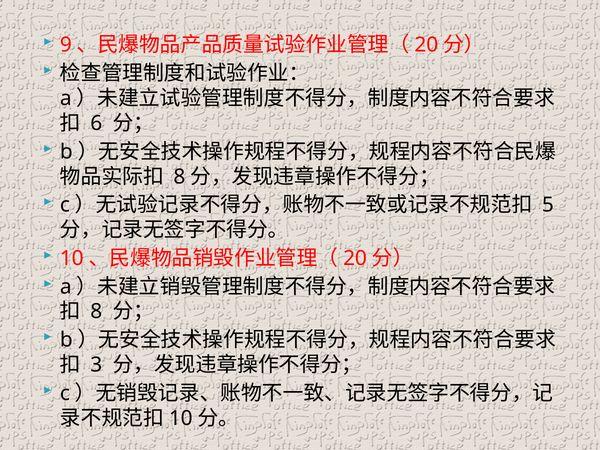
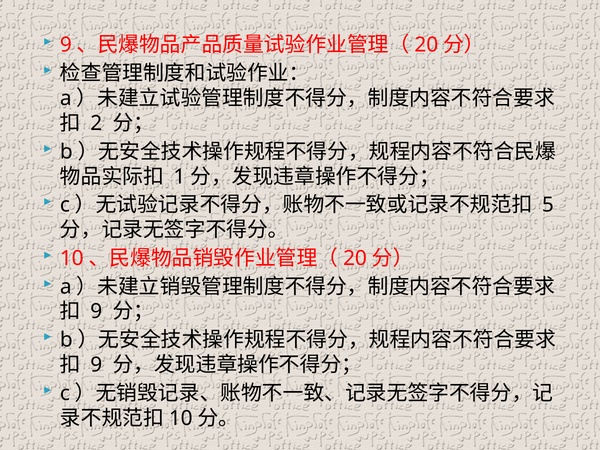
6: 6 -> 2
8 at (179, 177): 8 -> 1
8 at (96, 312): 8 -> 9
3 at (96, 365): 3 -> 9
